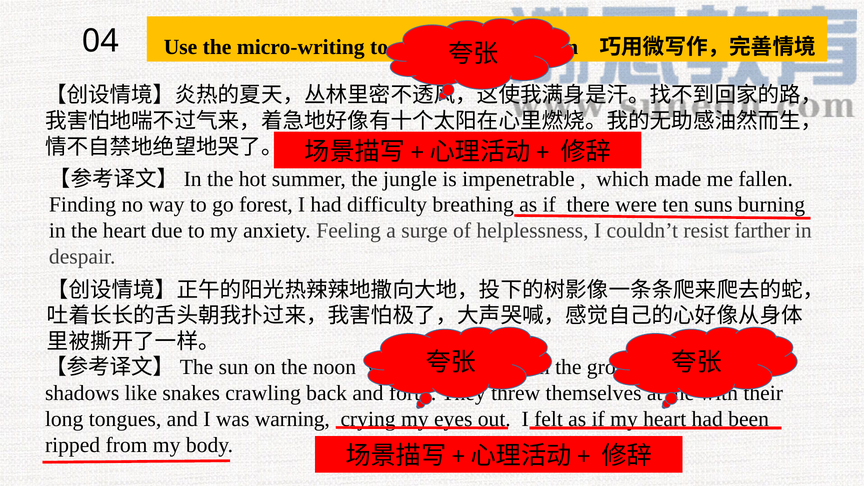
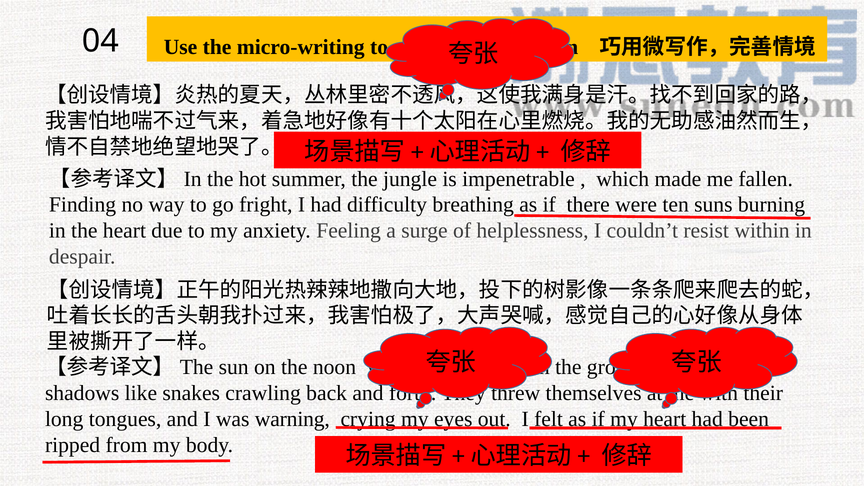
forest: forest -> fright
farther: farther -> within
